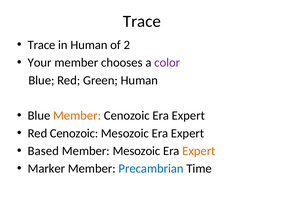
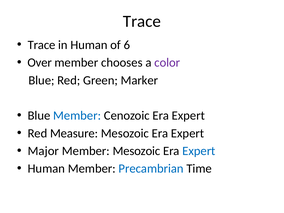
2: 2 -> 6
Your: Your -> Over
Green Human: Human -> Marker
Member at (77, 116) colour: orange -> blue
Red Cenozoic: Cenozoic -> Measure
Based: Based -> Major
Expert at (199, 151) colour: orange -> blue
Marker at (46, 169): Marker -> Human
